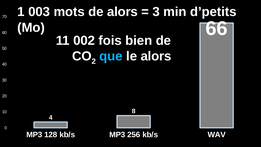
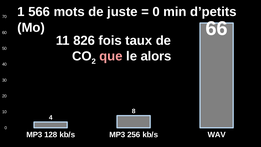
003: 003 -> 566
de alors: alors -> juste
3 at (156, 12): 3 -> 0
002: 002 -> 826
bien: bien -> taux
que colour: light blue -> pink
